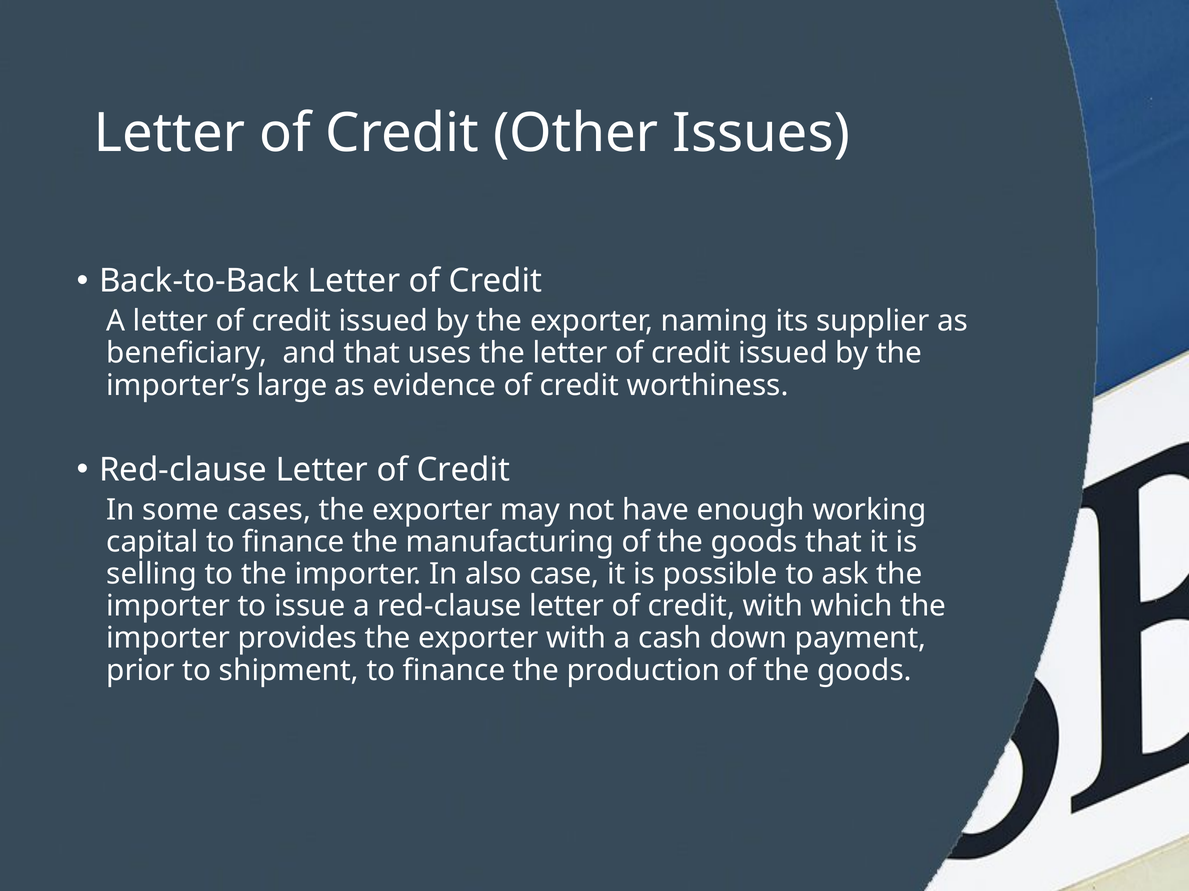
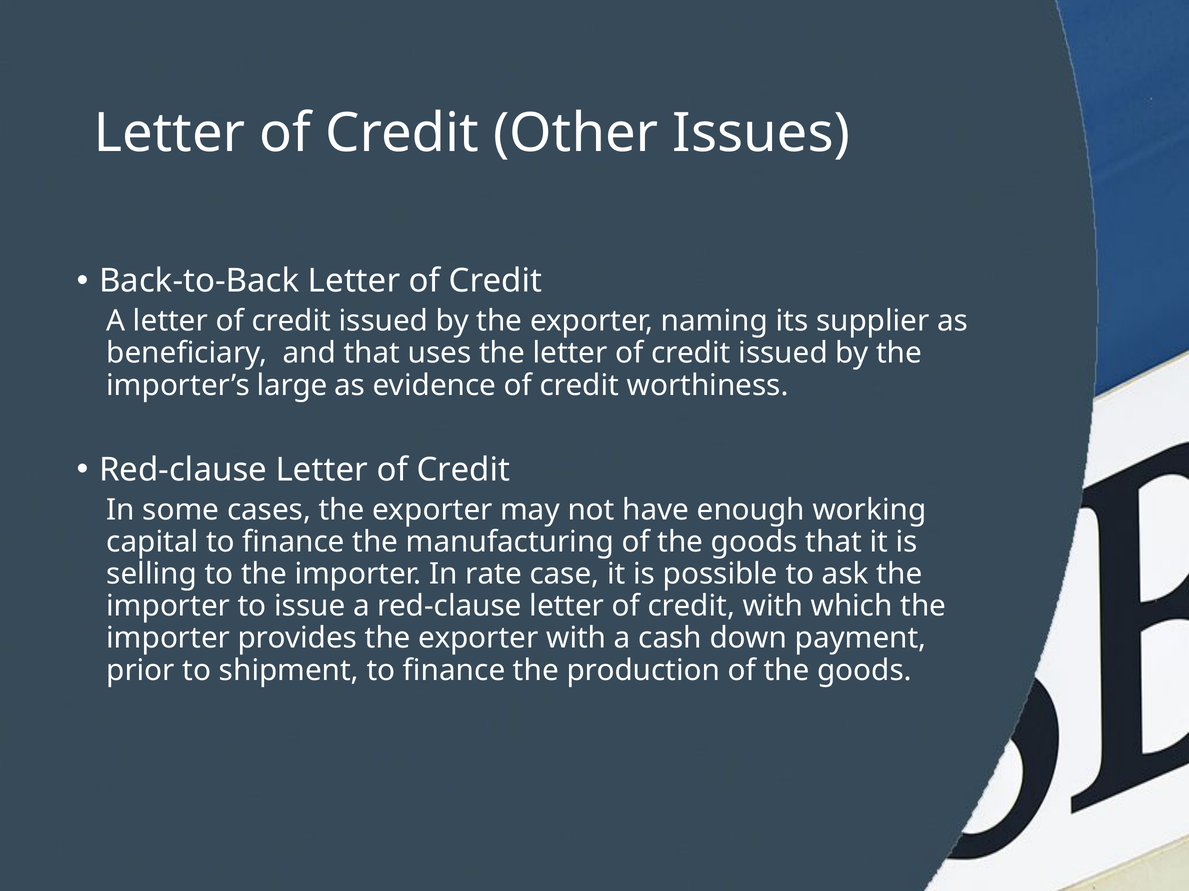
also: also -> rate
